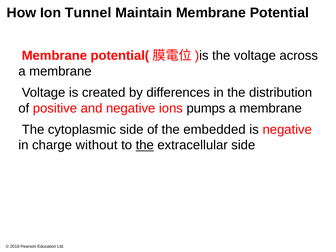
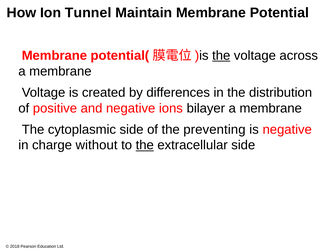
the at (221, 56) underline: none -> present
pumps: pumps -> bilayer
embedded: embedded -> preventing
